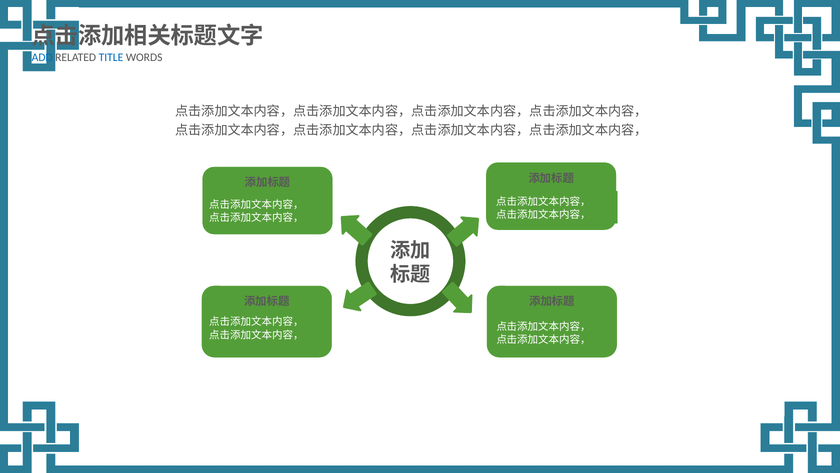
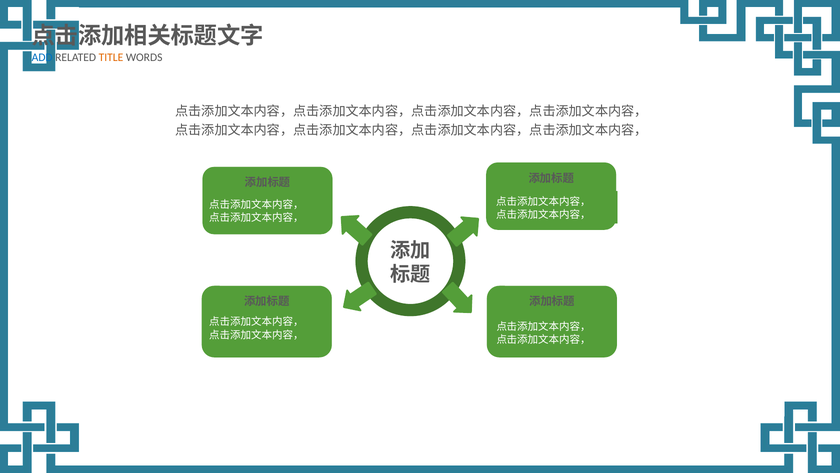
TITLE colour: blue -> orange
